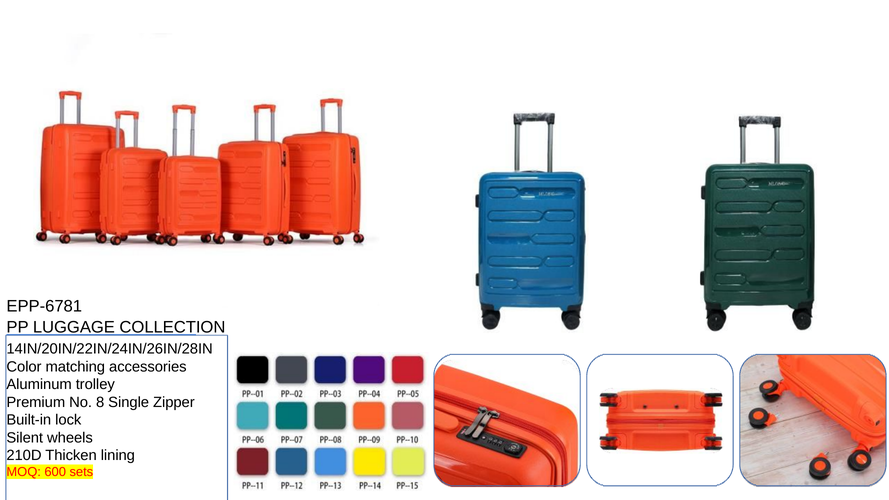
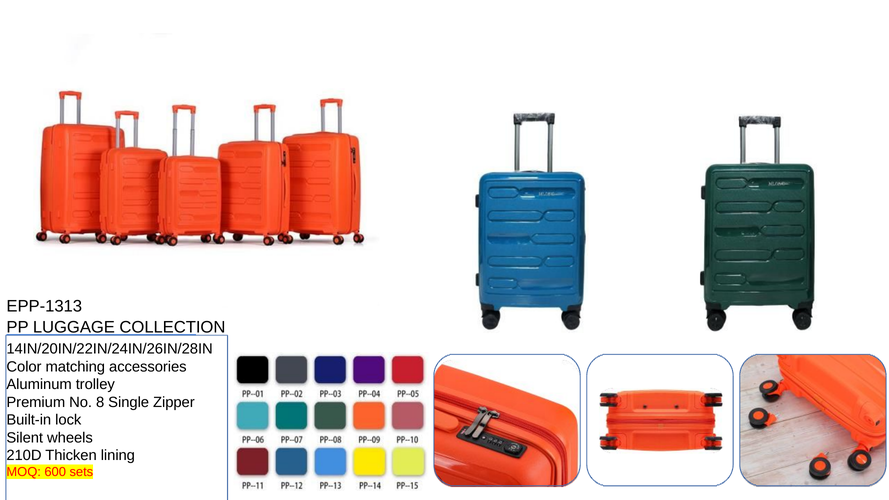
EPP-6781: EPP-6781 -> EPP-1313
